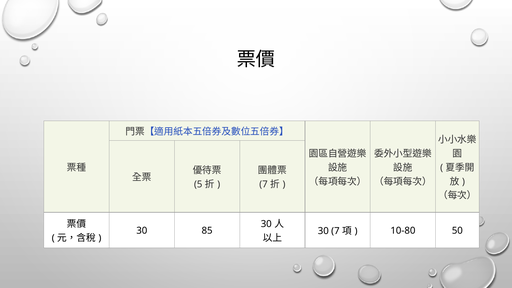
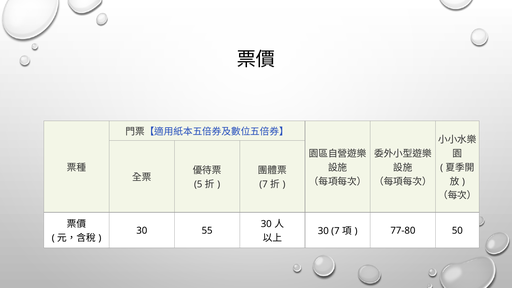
85: 85 -> 55
10-80: 10-80 -> 77-80
